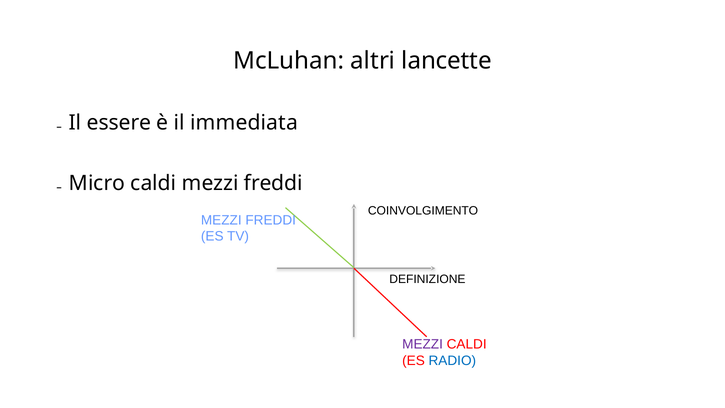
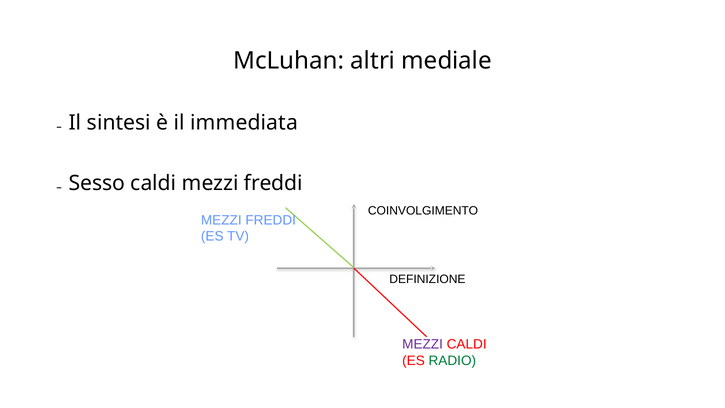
lancette: lancette -> mediale
essere: essere -> sintesi
Micro: Micro -> Sesso
RADIO colour: blue -> green
